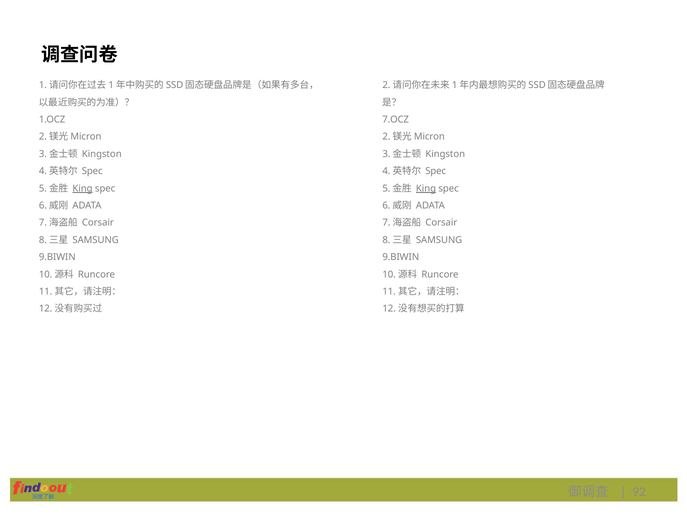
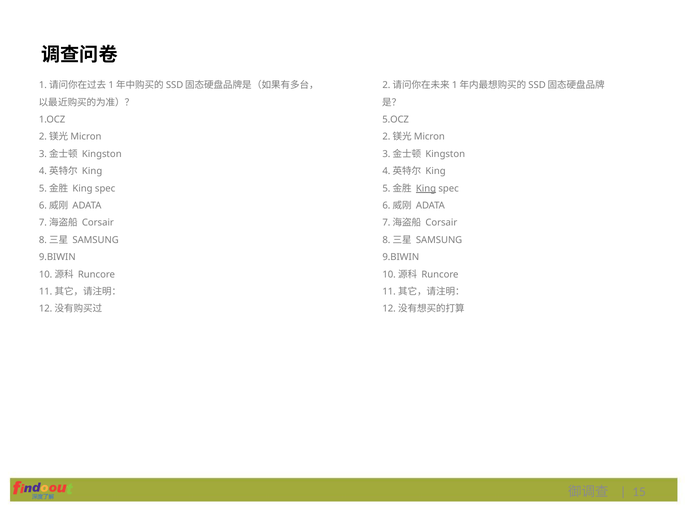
7.OCZ: 7.OCZ -> 5.OCZ
Spec at (92, 171): Spec -> King
Spec at (436, 171): Spec -> King
King at (83, 188) underline: present -> none
92: 92 -> 15
